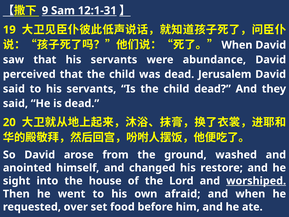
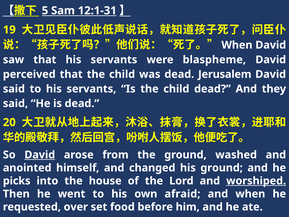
9: 9 -> 5
abundance: abundance -> blaspheme
David at (40, 155) underline: none -> present
his restore: restore -> ground
sight: sight -> picks
